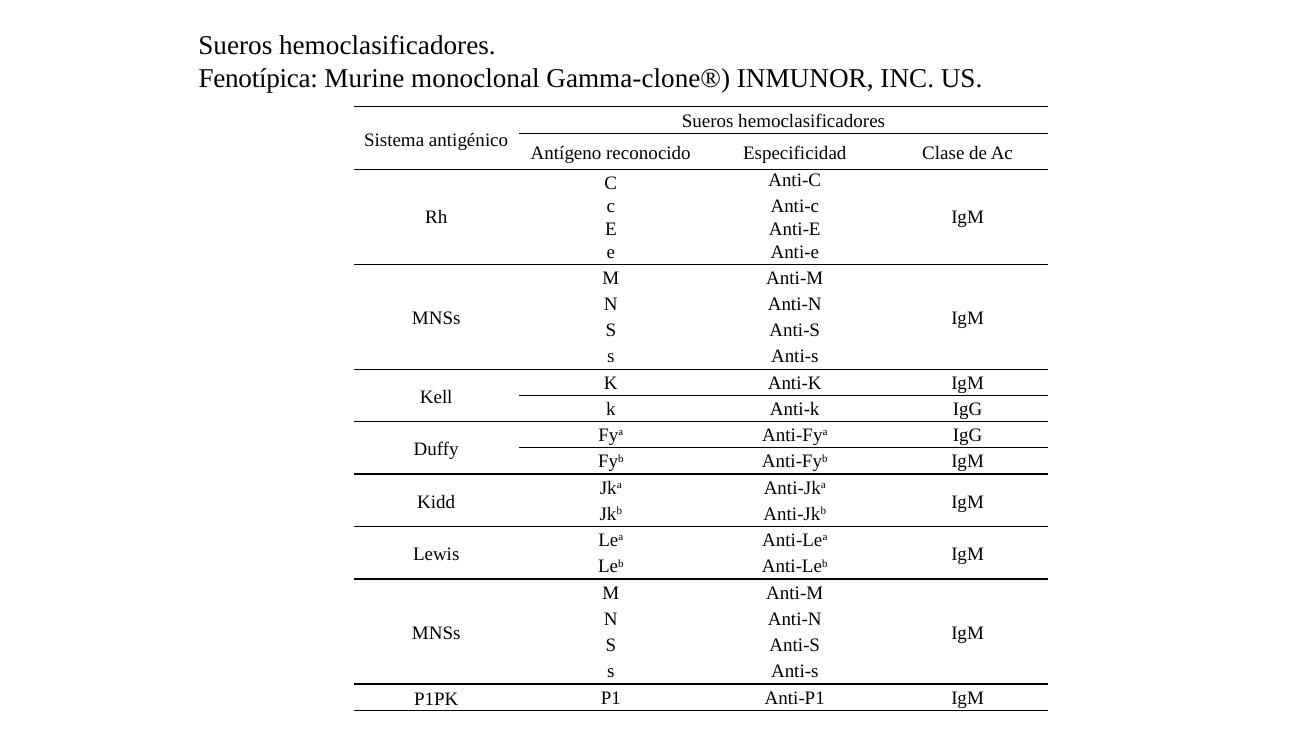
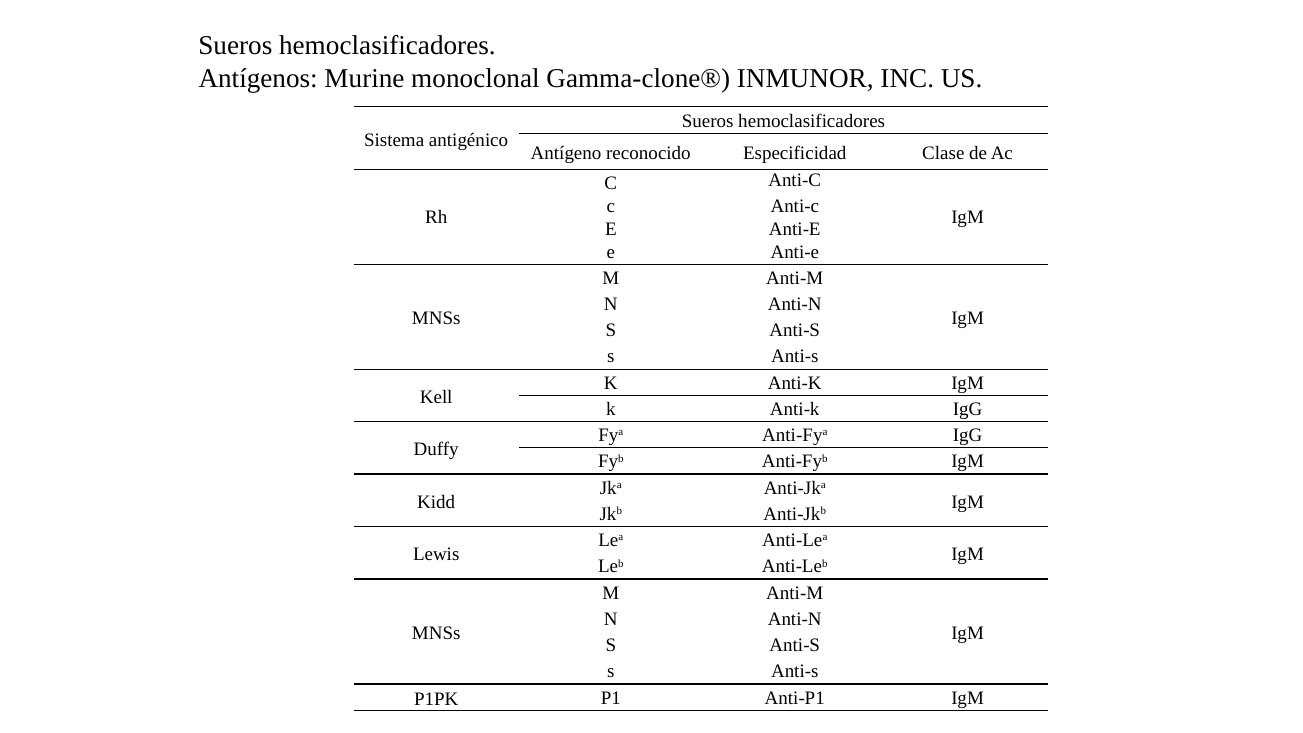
Fenotípica: Fenotípica -> Antígenos
